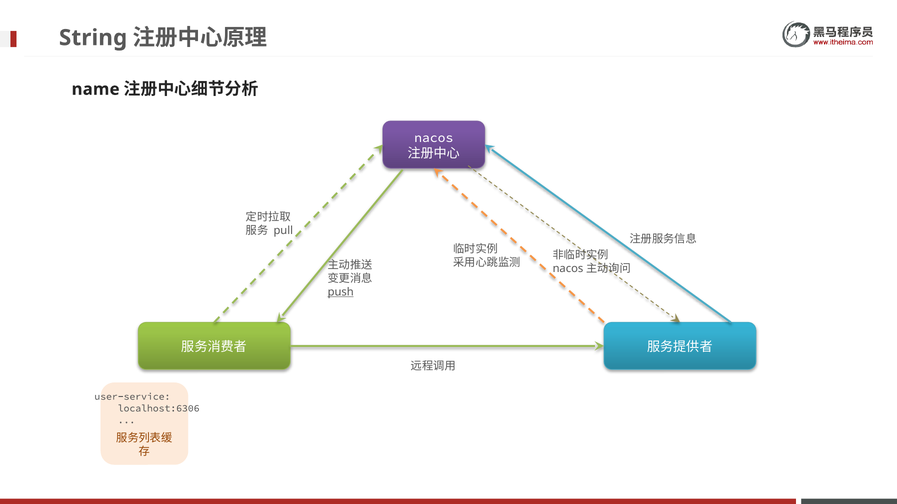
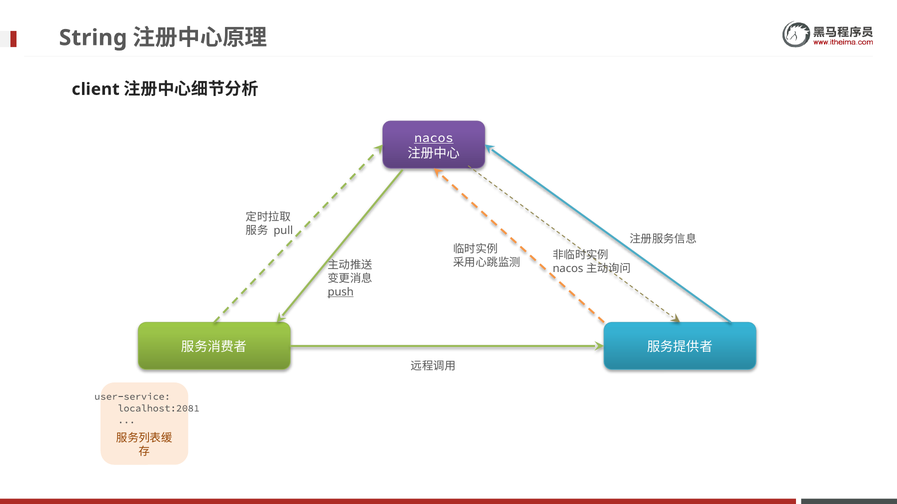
name: name -> client
nacos underline: none -> present
localhost:6306: localhost:6306 -> localhost:2081
